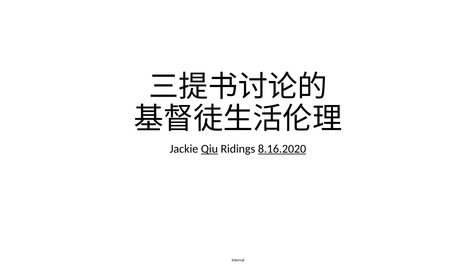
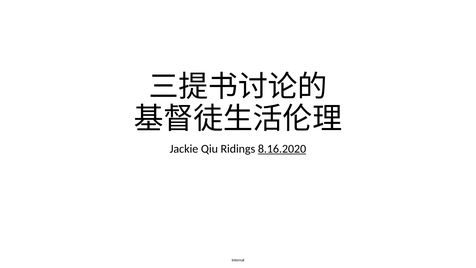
Qiu underline: present -> none
